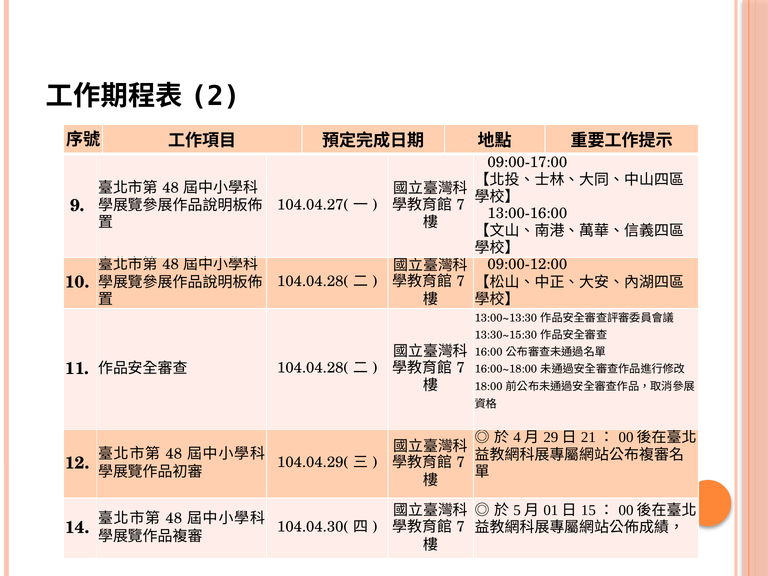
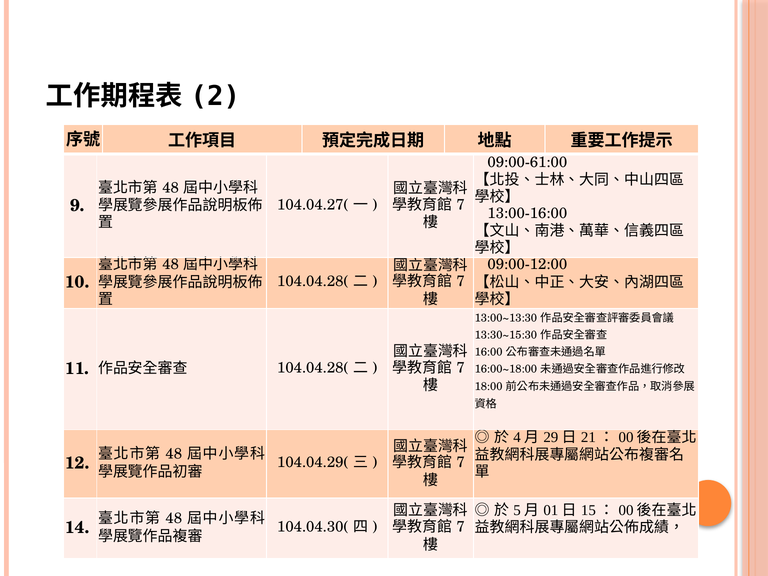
09:00-17:00: 09:00-17:00 -> 09:00-61:00
